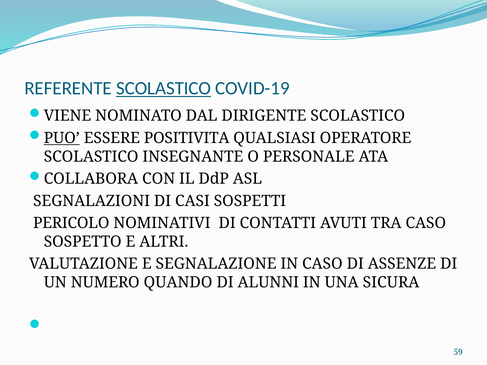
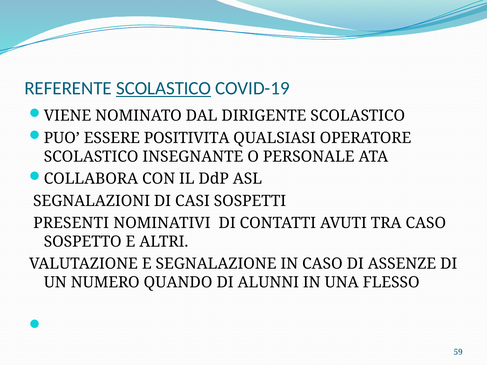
PUO underline: present -> none
PERICOLO: PERICOLO -> PRESENTI
SICURA: SICURA -> FLESSO
